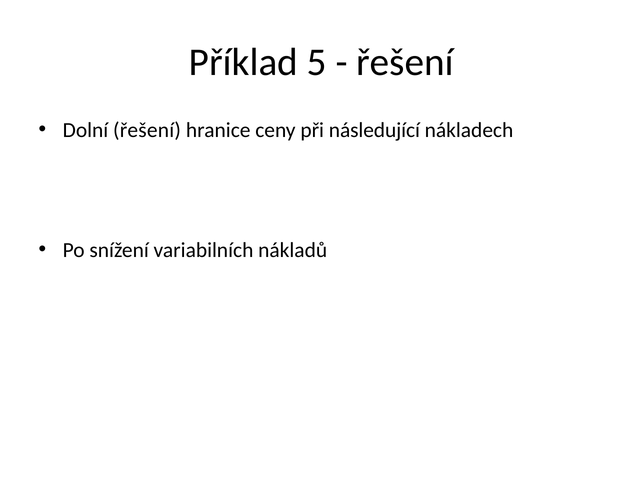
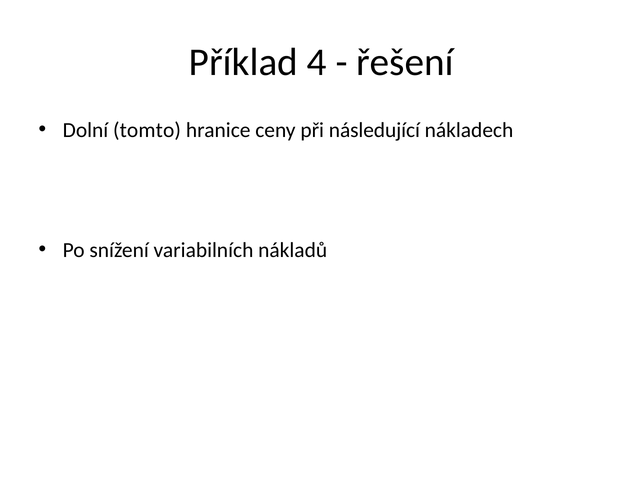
5: 5 -> 4
Dolní řešení: řešení -> tomto
